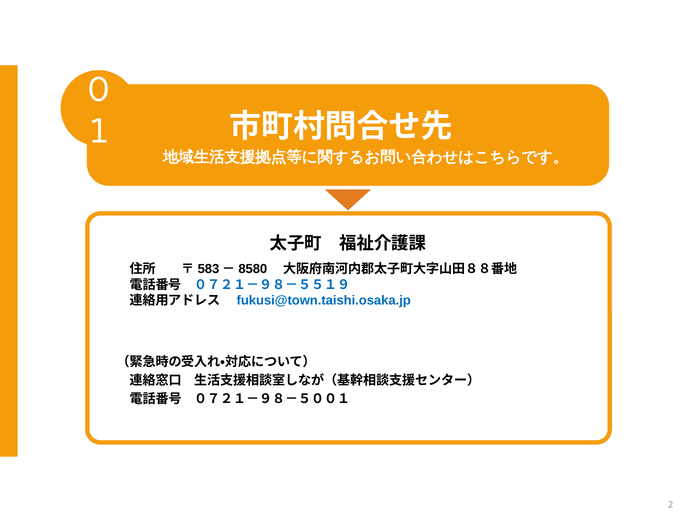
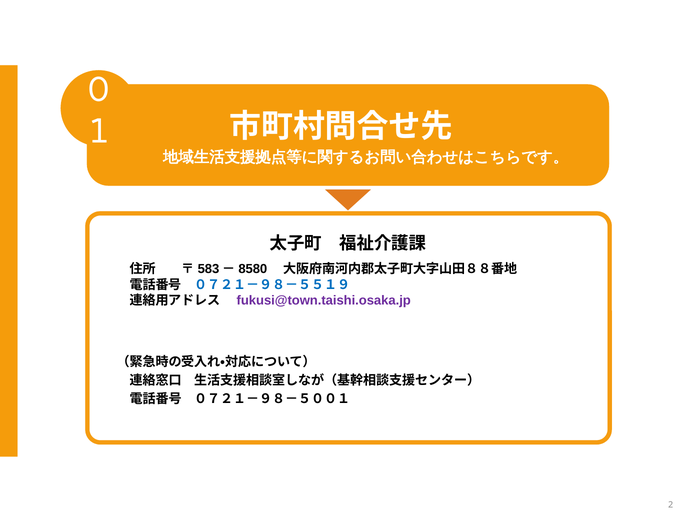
fukusi@town.taishi.osaka.jp colour: blue -> purple
